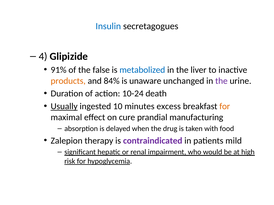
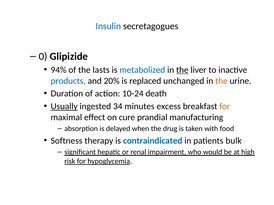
4: 4 -> 0
91%: 91% -> 94%
false: false -> lasts
the at (182, 70) underline: none -> present
products colour: orange -> blue
84%: 84% -> 20%
unaware: unaware -> replaced
the at (221, 81) colour: purple -> orange
10: 10 -> 34
Zalepion: Zalepion -> Softness
contraindicated colour: purple -> blue
mild: mild -> bulk
